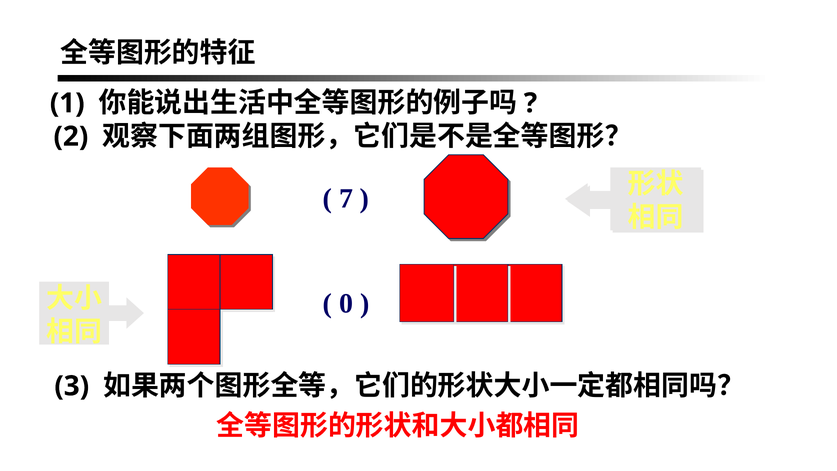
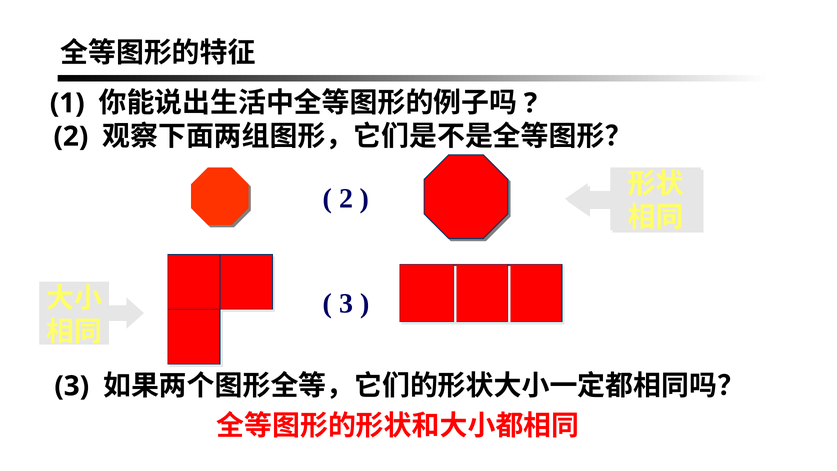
7 at (346, 198): 7 -> 2
0 at (346, 303): 0 -> 3
